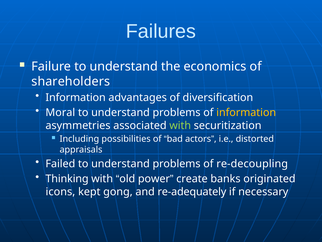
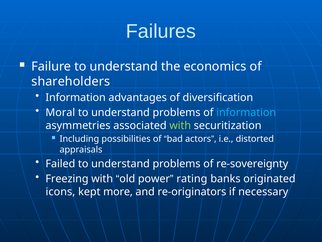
information at (246, 112) colour: yellow -> light blue
re-decoupling: re-decoupling -> re-sovereignty
Thinking: Thinking -> Freezing
create: create -> rating
gong: gong -> more
re-adequately: re-adequately -> re-originators
